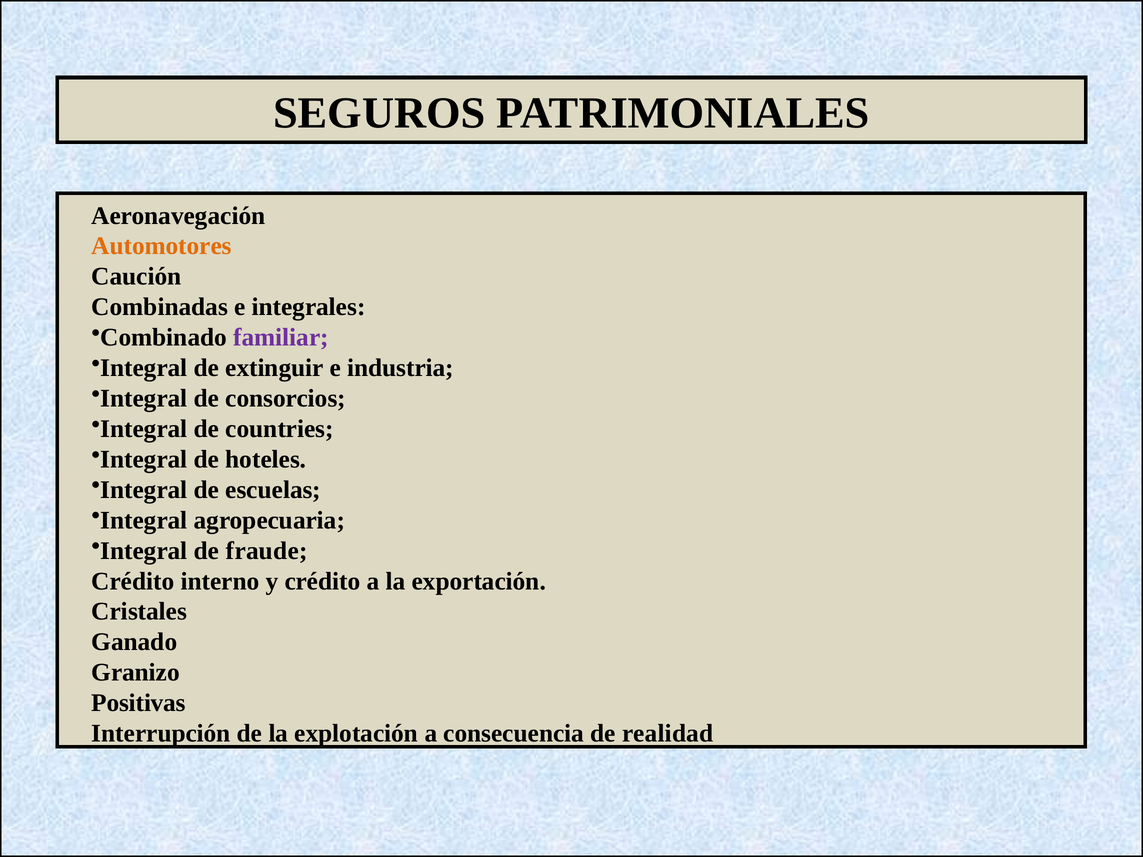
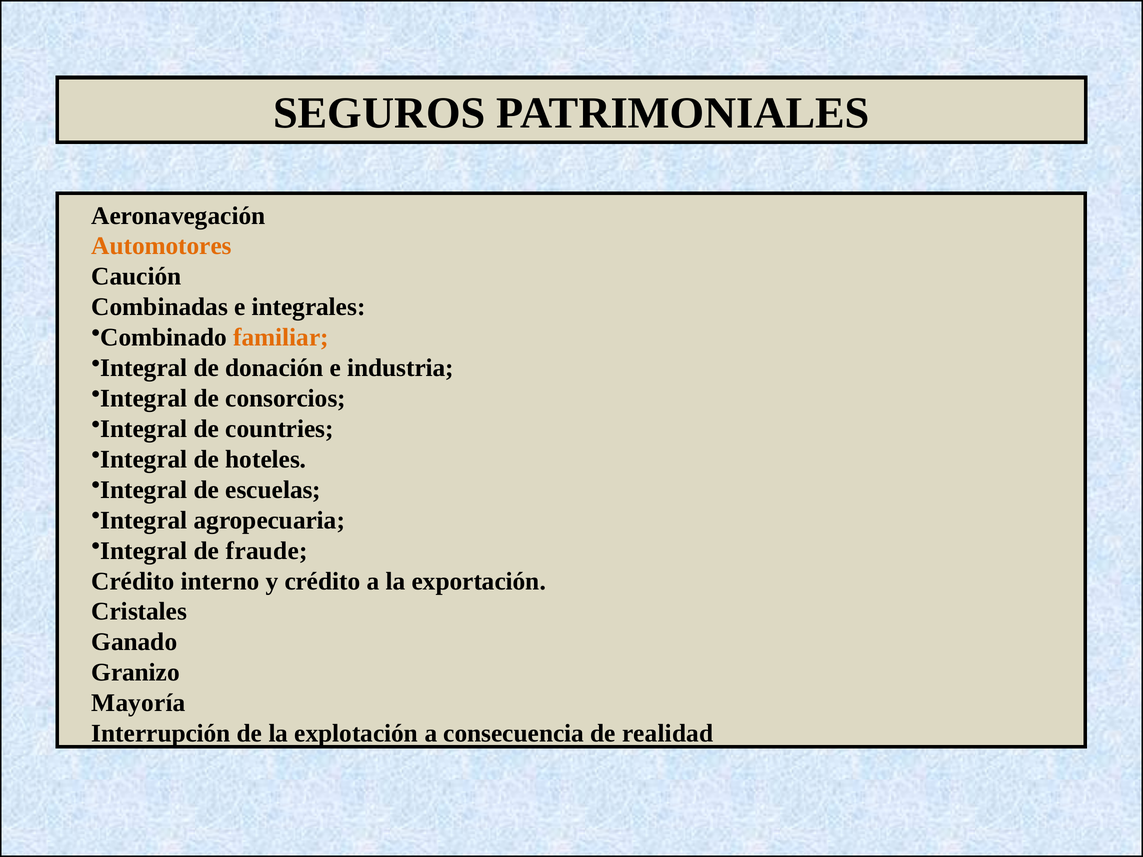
familiar colour: purple -> orange
extinguir: extinguir -> donación
Positivas: Positivas -> Mayoría
